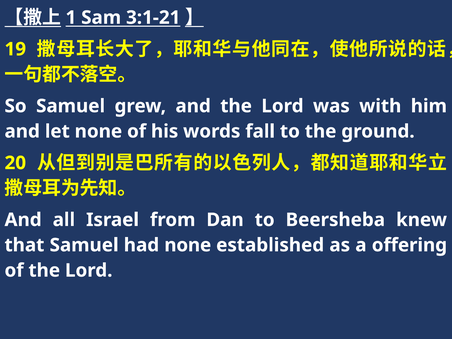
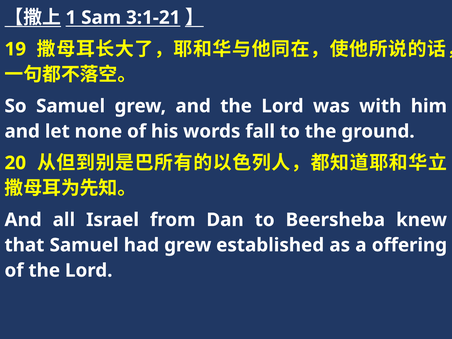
had none: none -> grew
